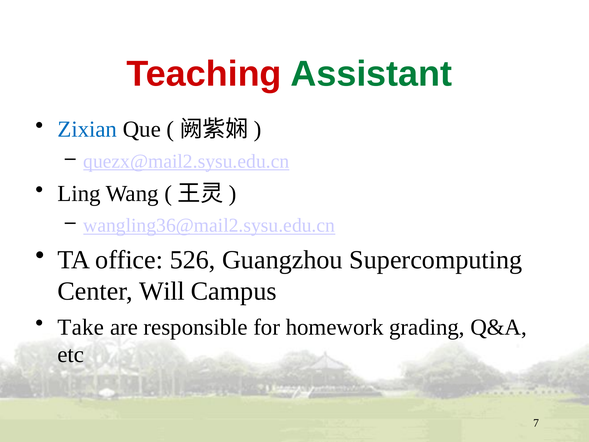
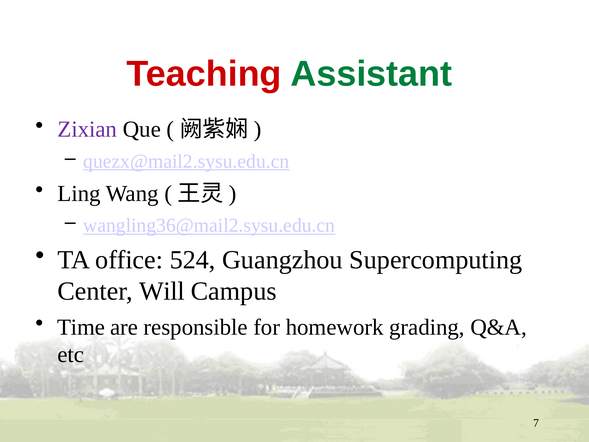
Zixian colour: blue -> purple
526: 526 -> 524
Take: Take -> Time
